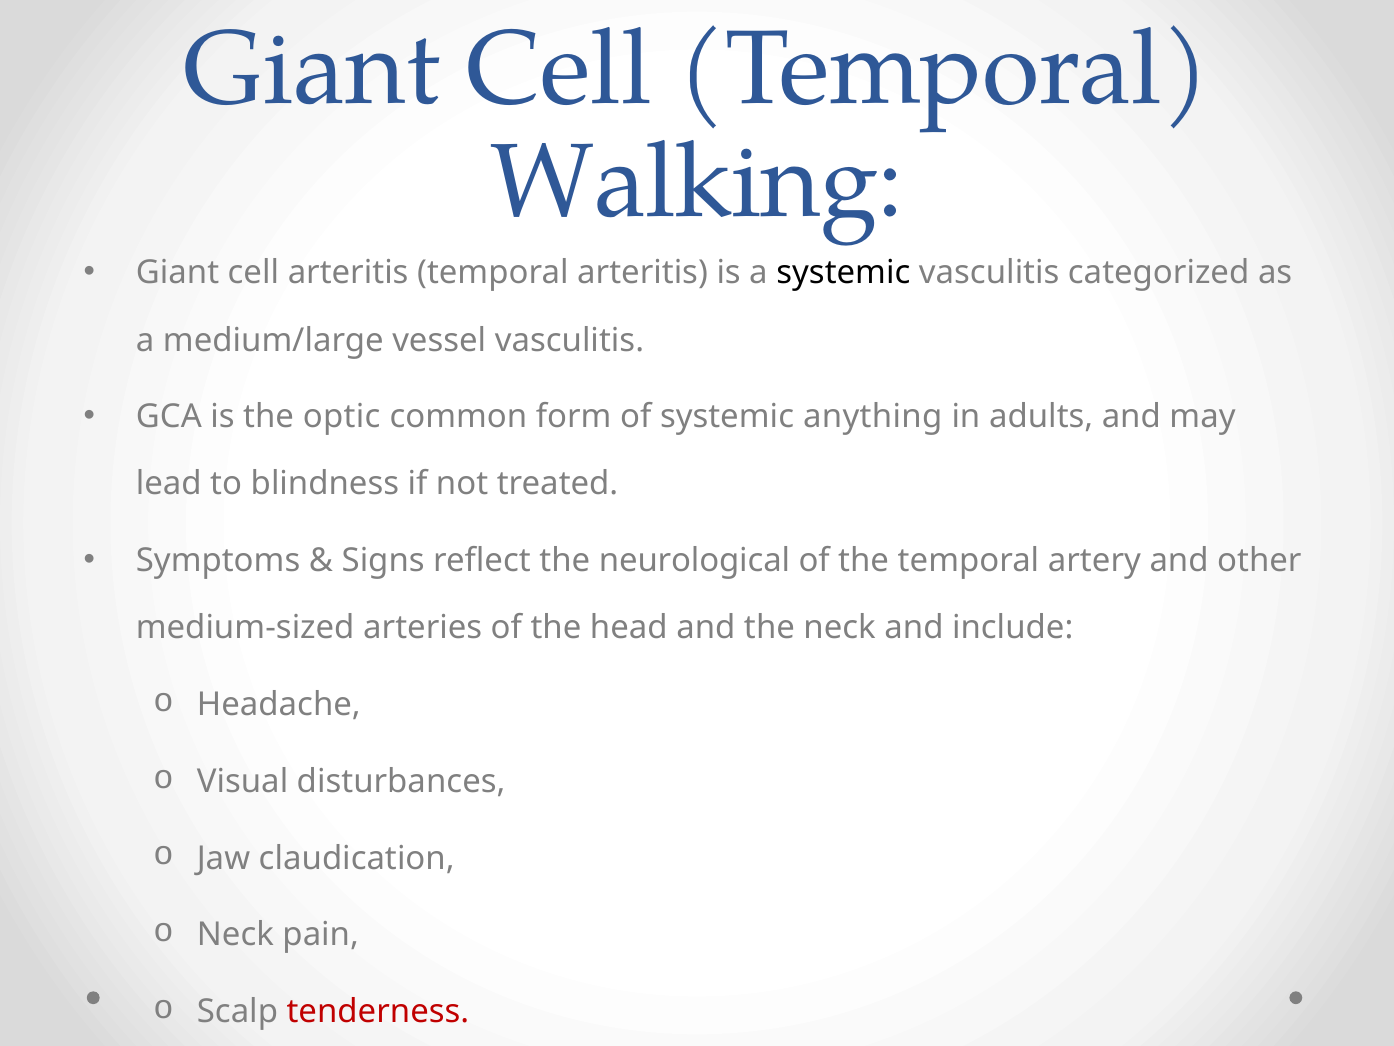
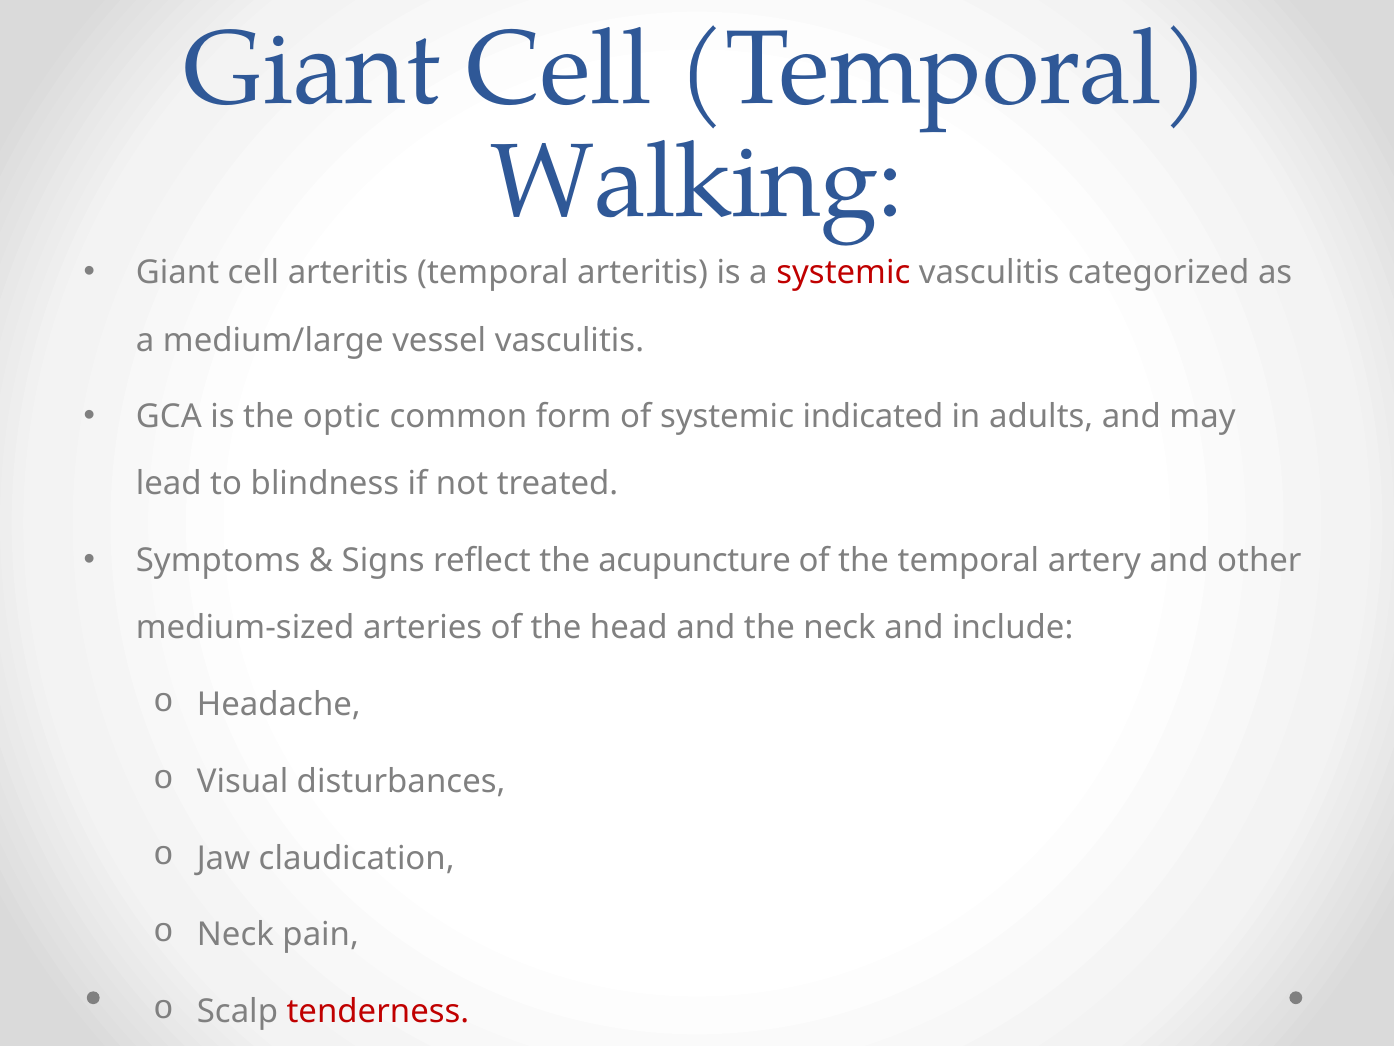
systemic at (843, 273) colour: black -> red
anything: anything -> indicated
neurological: neurological -> acupuncture
